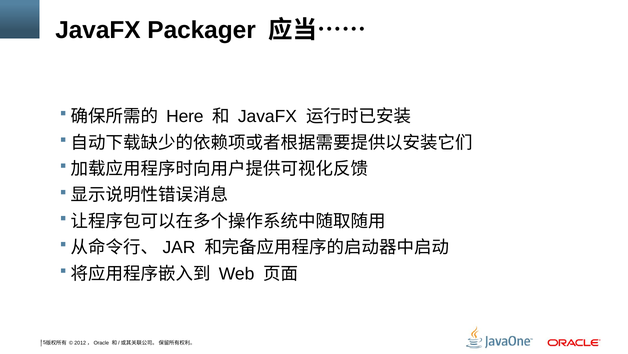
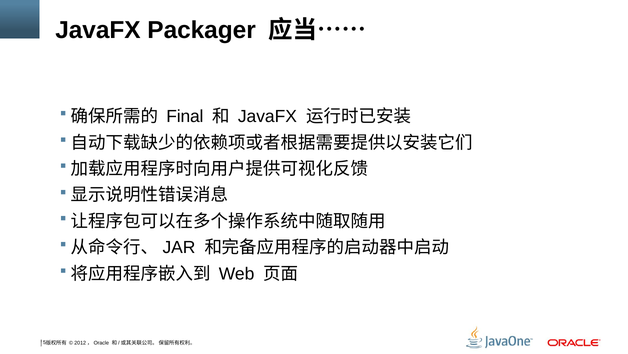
Here: Here -> Final
